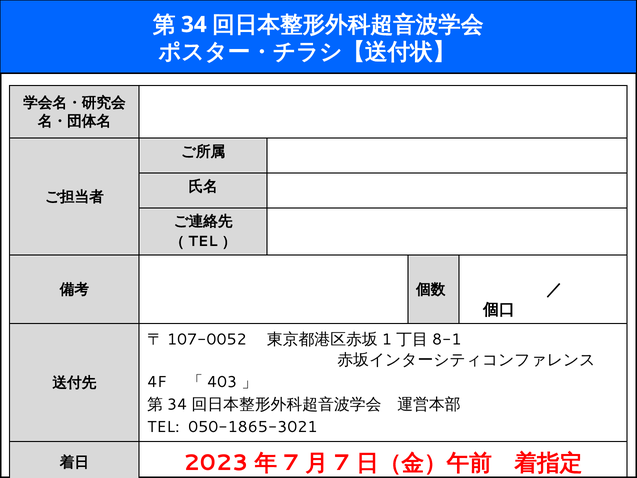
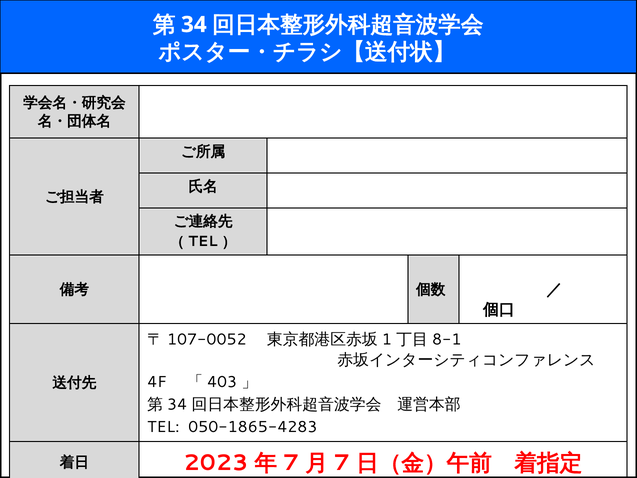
050-1865-3021: 050-1865-3021 -> 050-1865-4283
